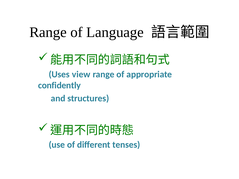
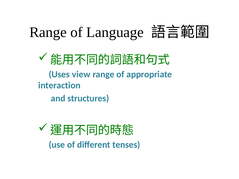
confidently: confidently -> interaction
